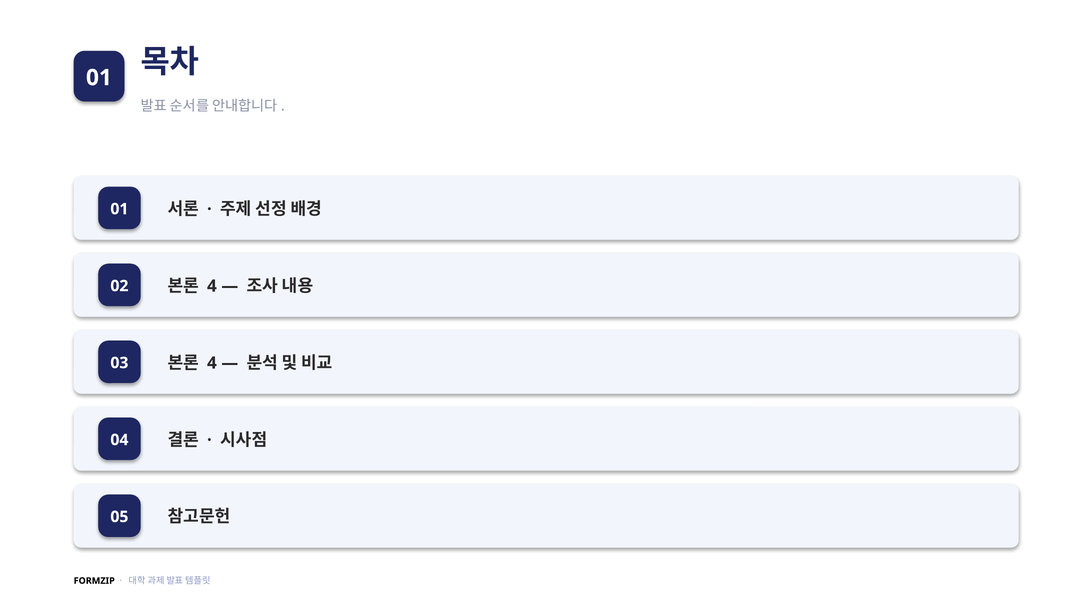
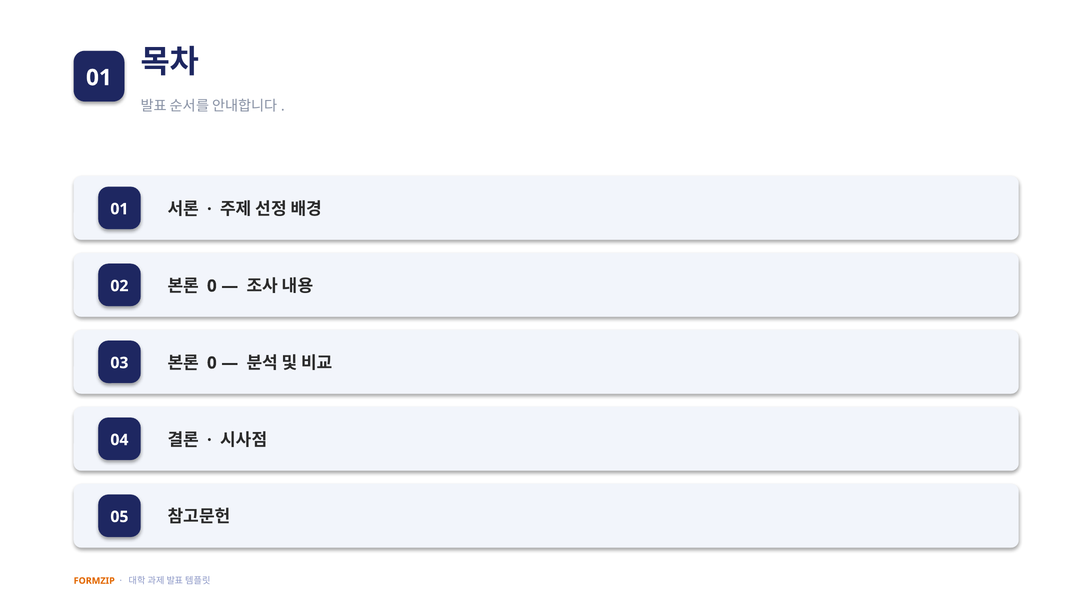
4 at (212, 286): 4 -> 0
4 at (212, 363): 4 -> 0
FORMZIP colour: black -> orange
